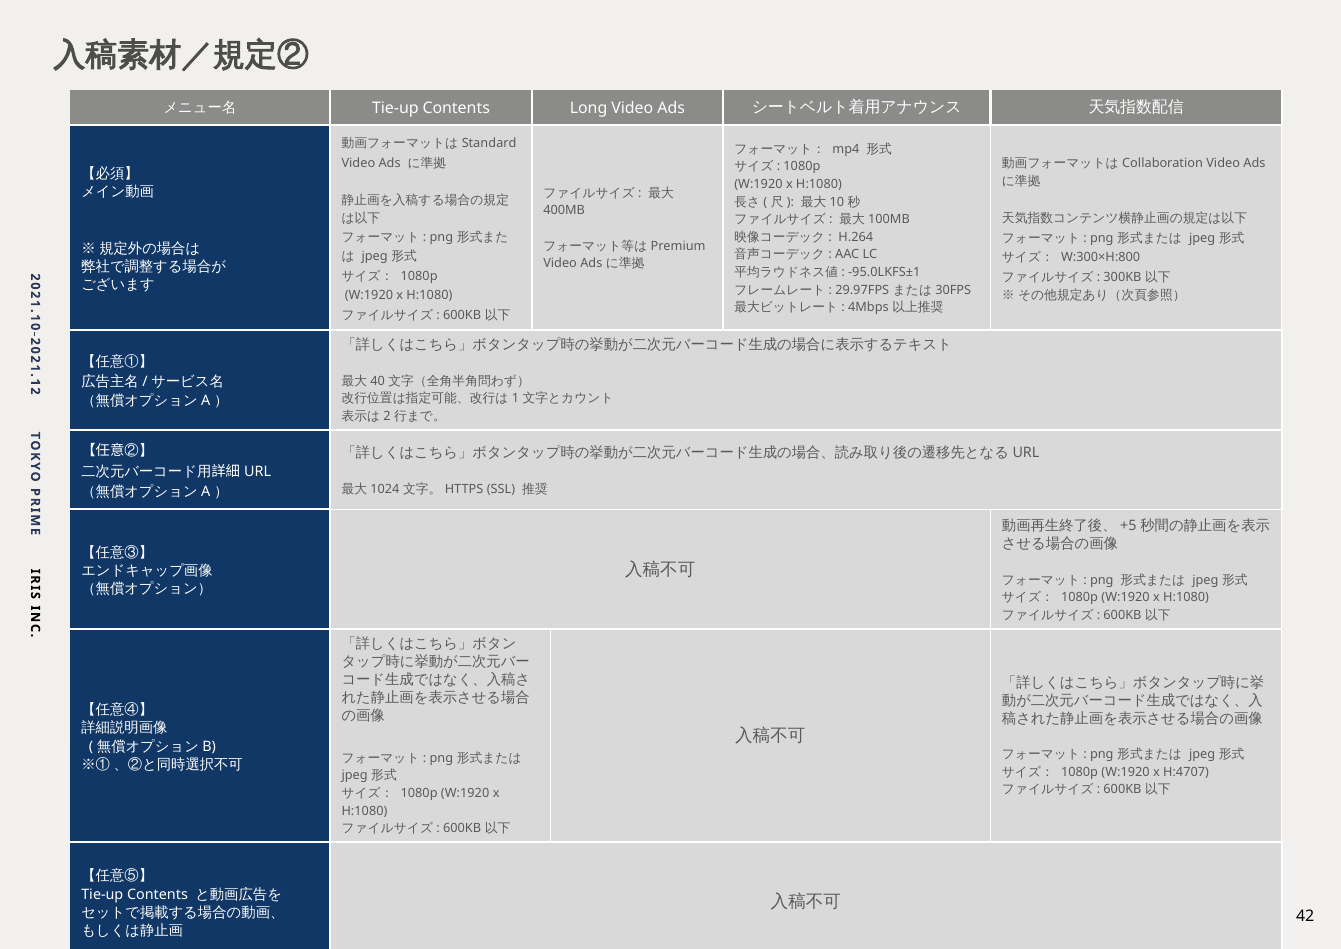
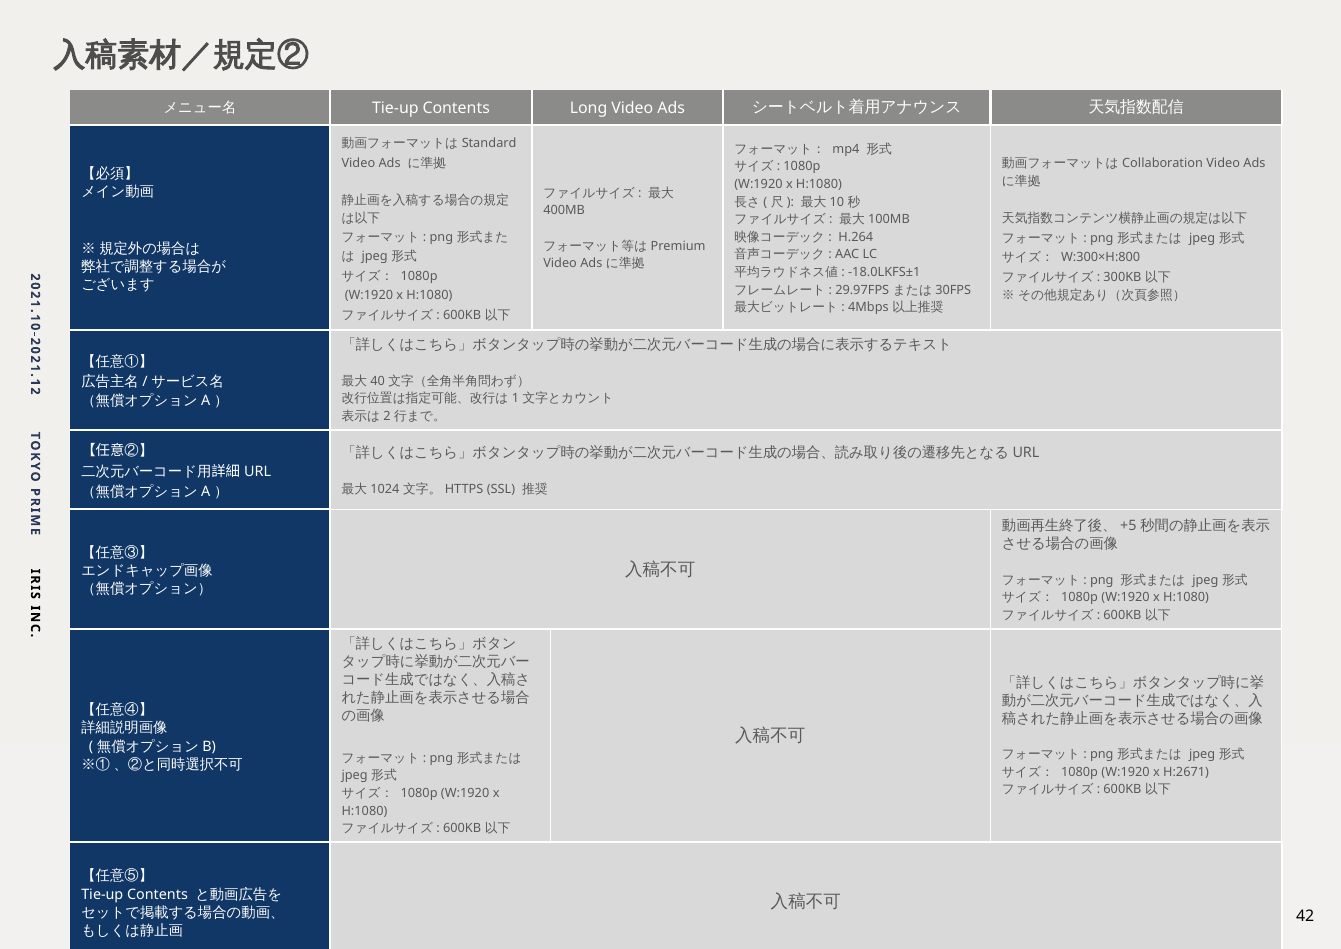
-95.0LKFS±1: -95.0LKFS±1 -> -18.0LKFS±1
H:4707: H:4707 -> H:2671
